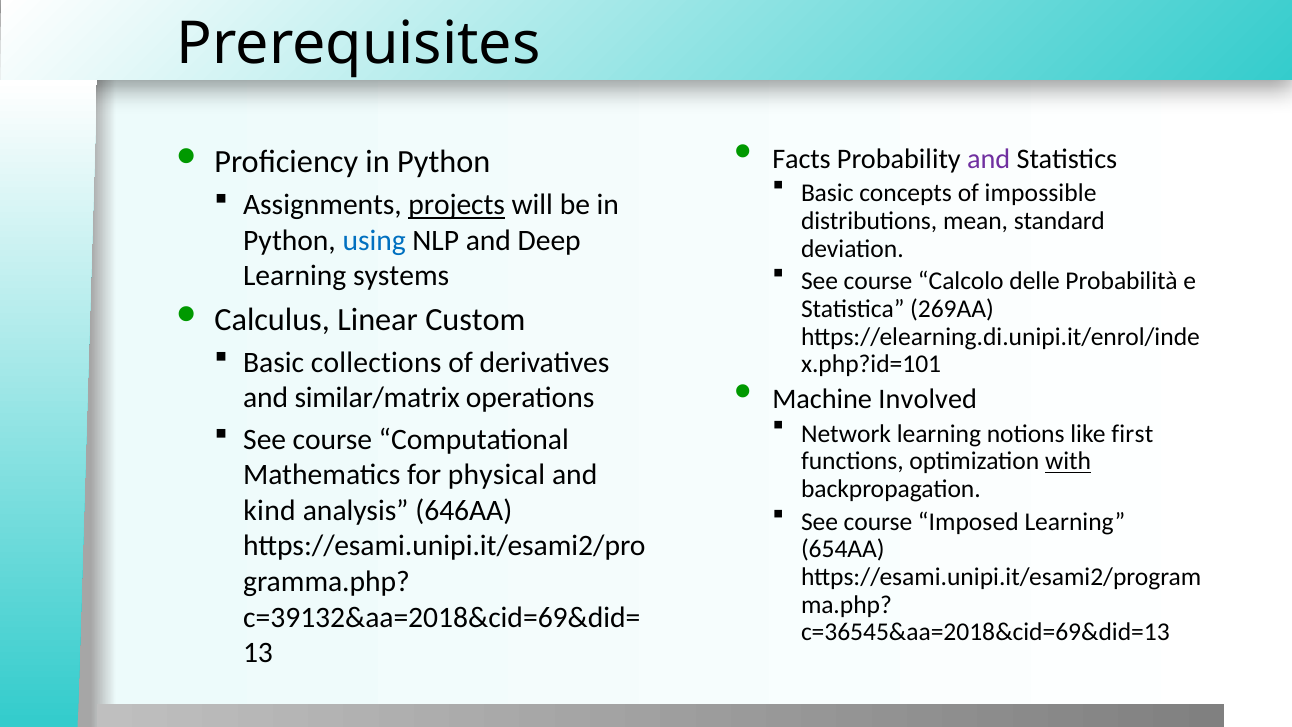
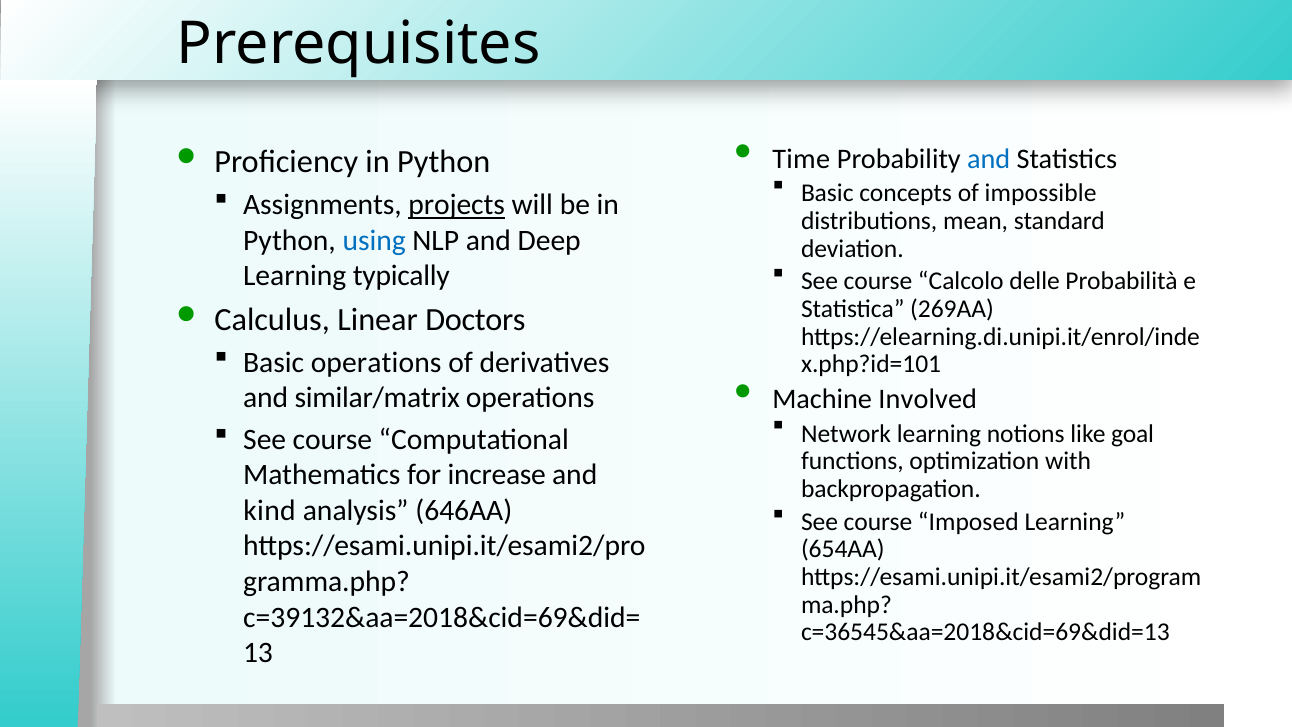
Facts: Facts -> Time
and at (989, 159) colour: purple -> blue
systems: systems -> typically
Custom: Custom -> Doctors
Basic collections: collections -> operations
first: first -> goal
with underline: present -> none
physical: physical -> increase
